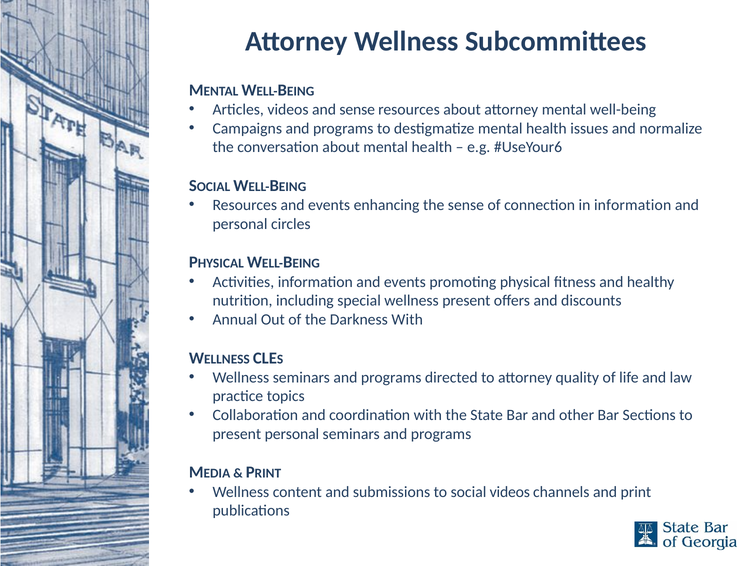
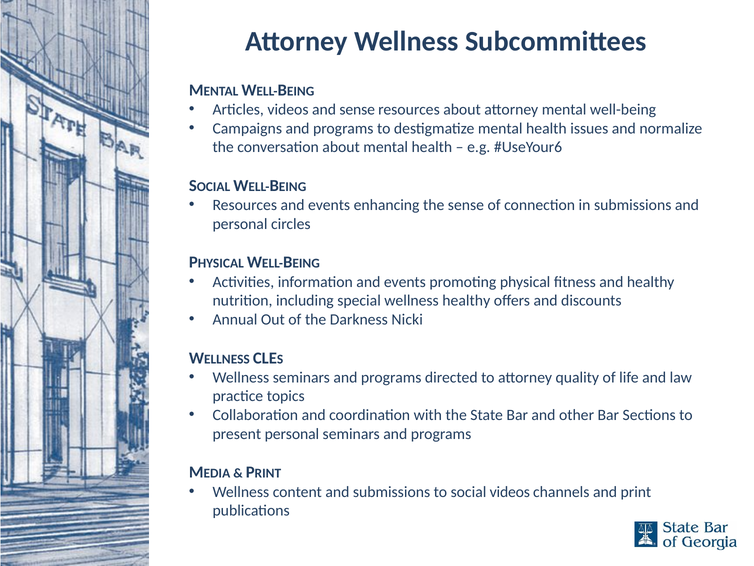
in information: information -> submissions
wellness present: present -> healthy
Darkness With: With -> Nicki
